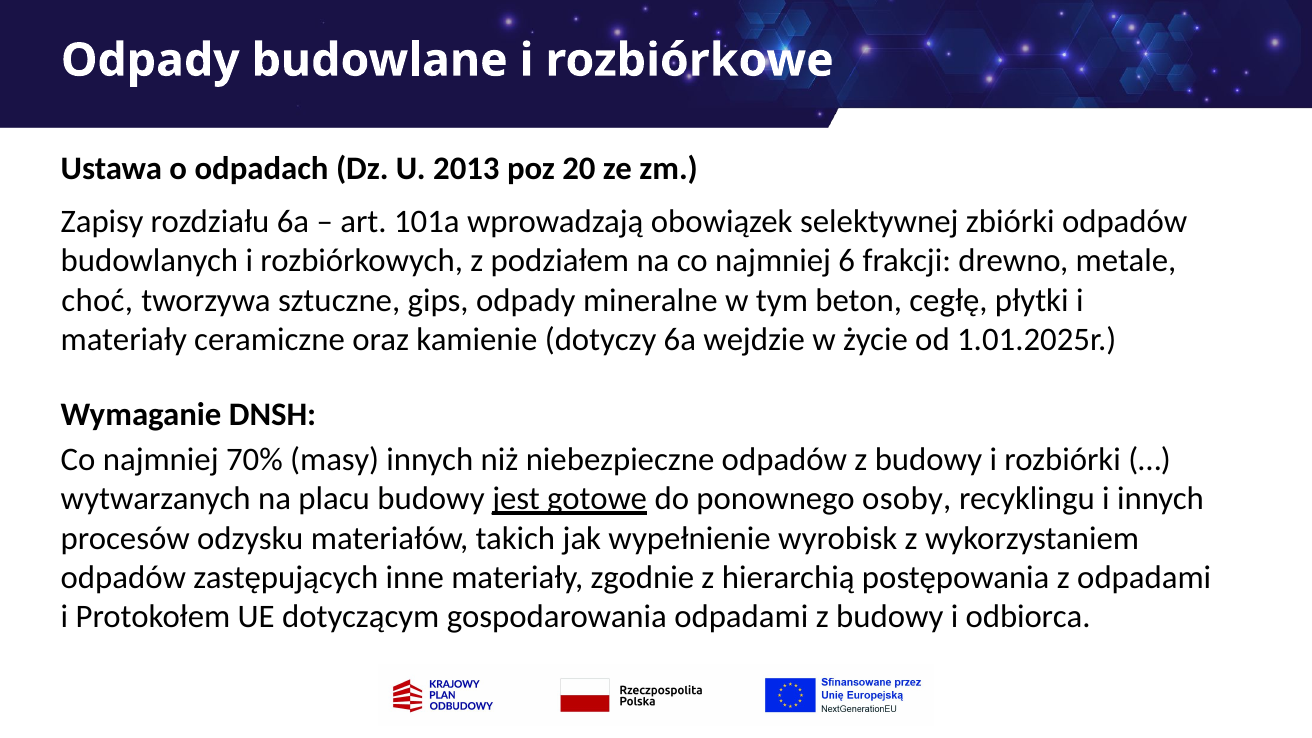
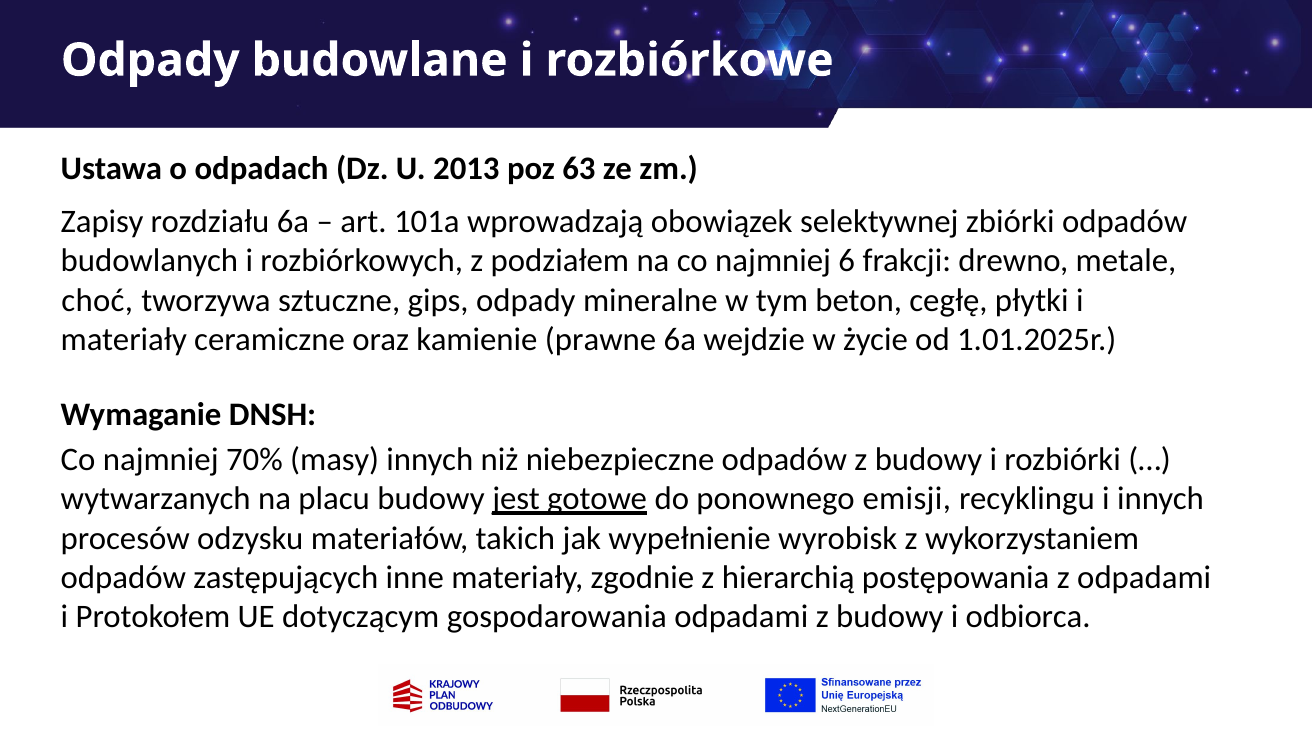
20: 20 -> 63
dotyczy: dotyczy -> prawne
osoby: osoby -> emisji
